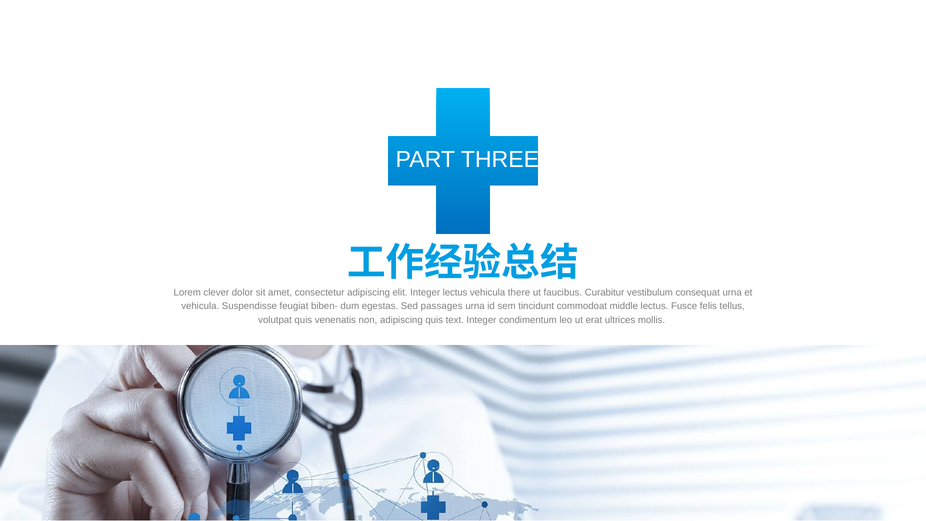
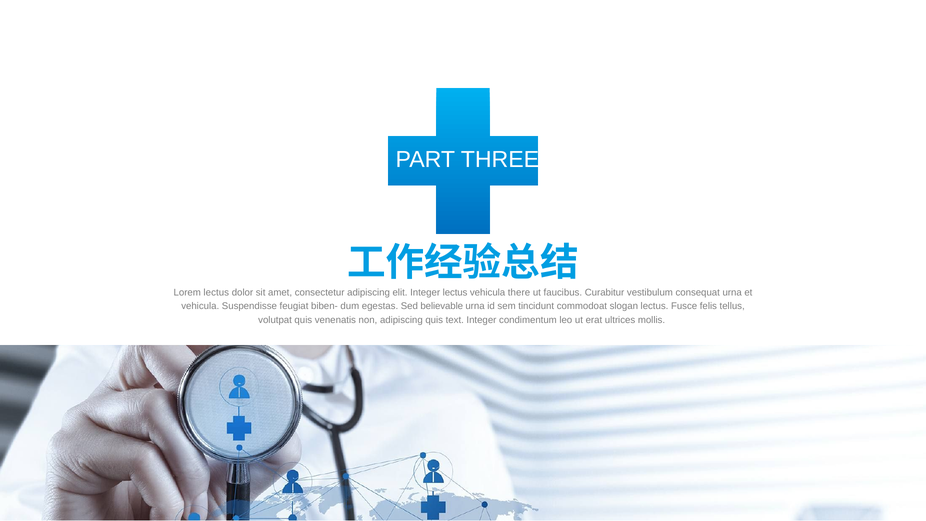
Lorem clever: clever -> lectus
passages: passages -> believable
middle: middle -> slogan
